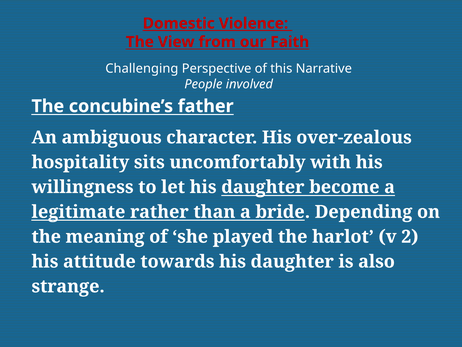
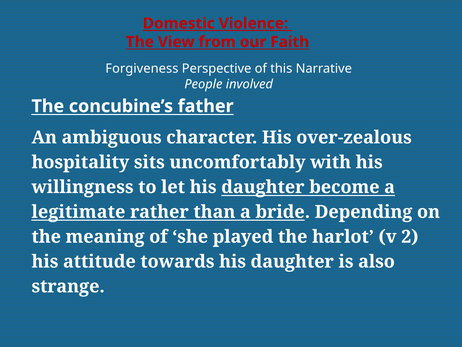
Challenging: Challenging -> Forgiveness
